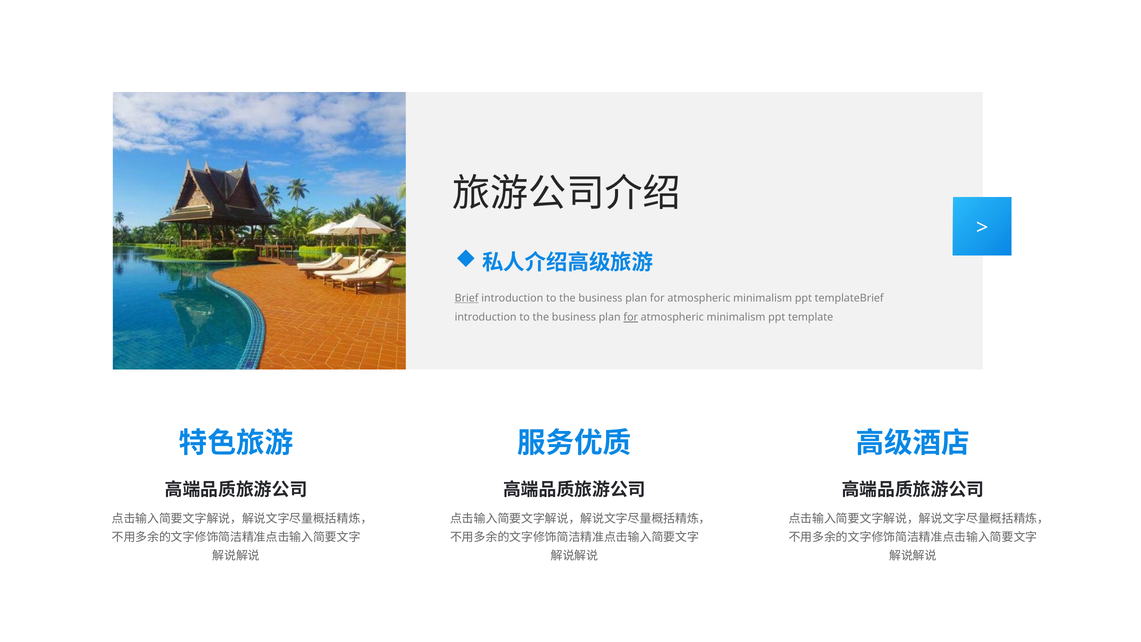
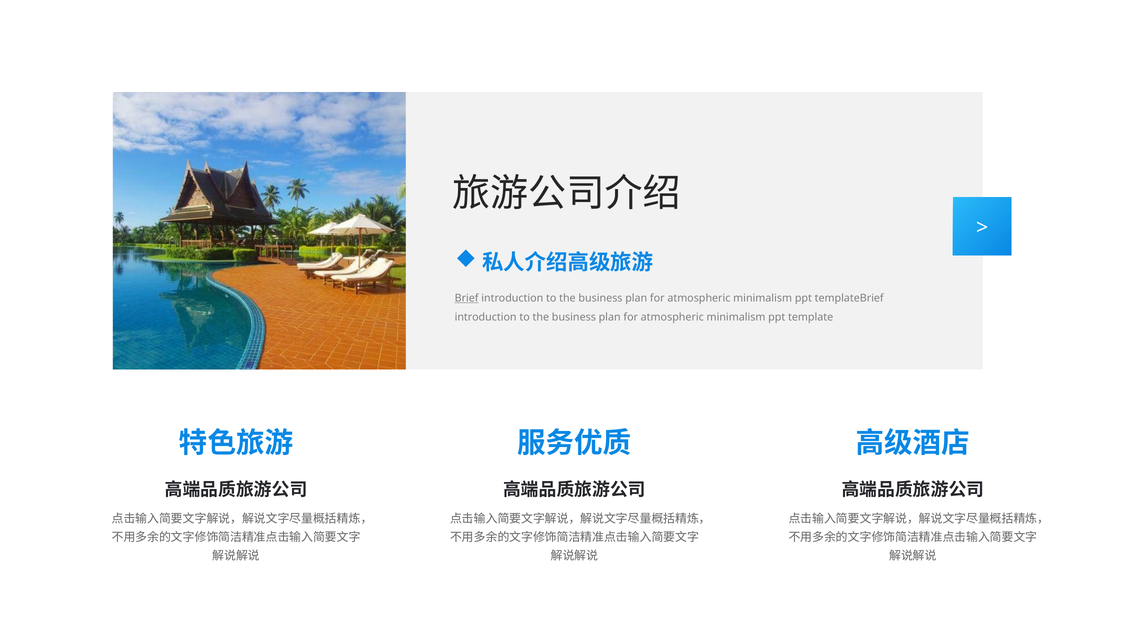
for at (631, 317) underline: present -> none
